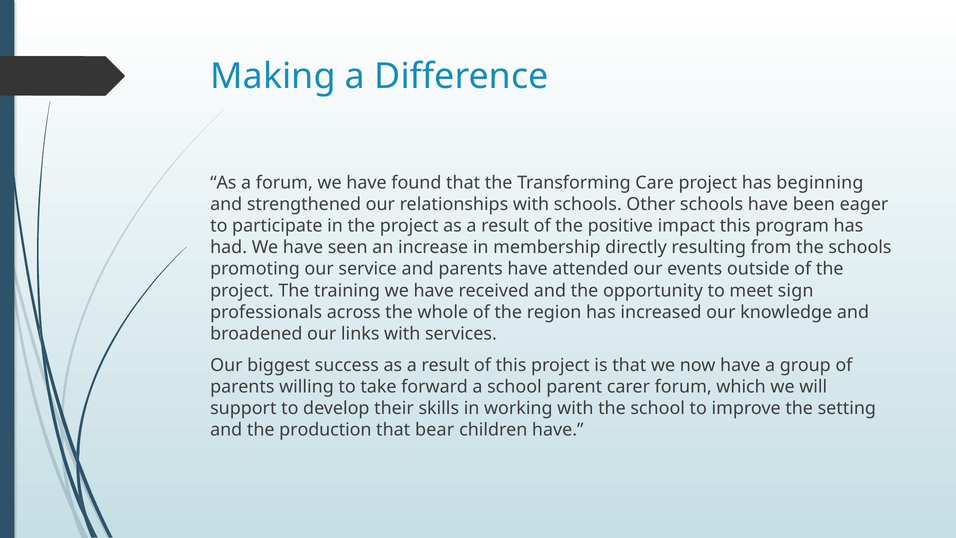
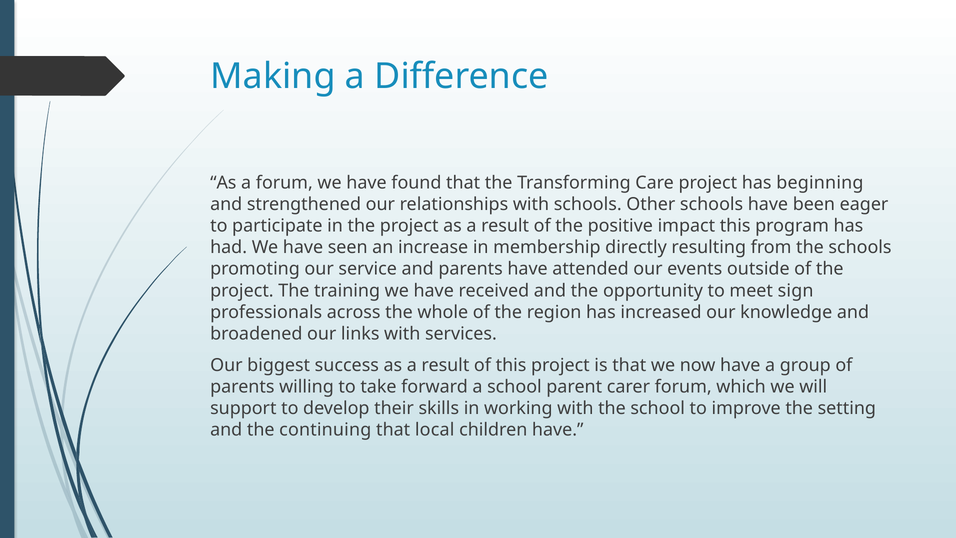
production: production -> continuing
bear: bear -> local
